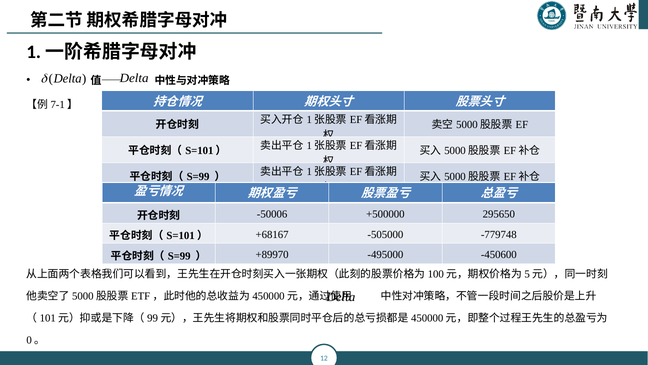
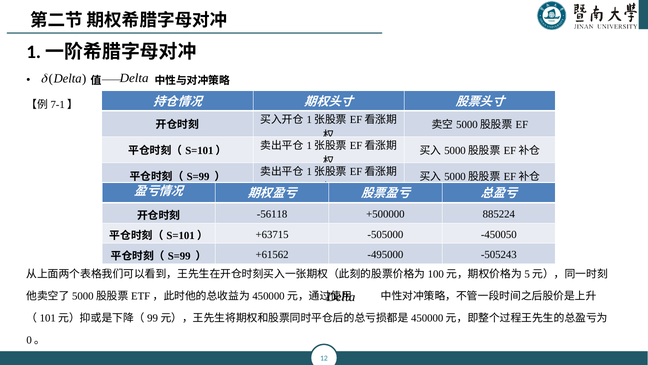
-50006: -50006 -> -56118
295650: 295650 -> 885224
+68167: +68167 -> +63715
-779748: -779748 -> -450050
+89970: +89970 -> +61562
-450600: -450600 -> -505243
